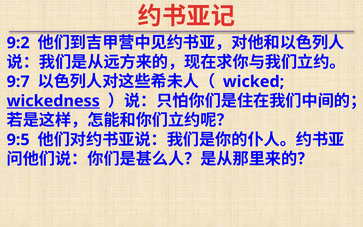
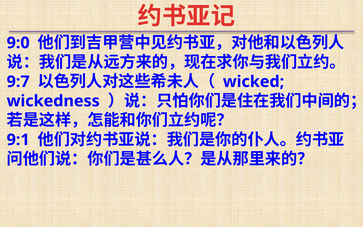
9:2: 9:2 -> 9:0
wickedness underline: present -> none
9:5: 9:5 -> 9:1
